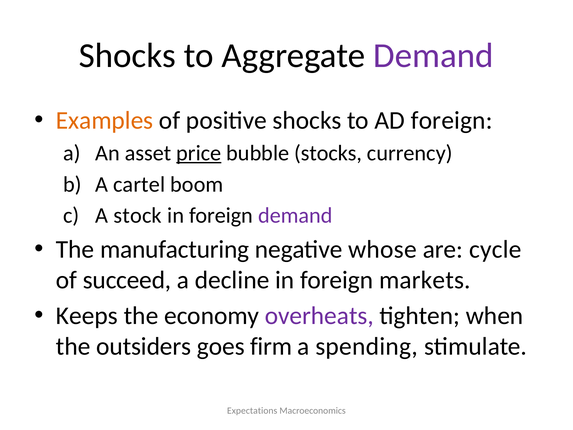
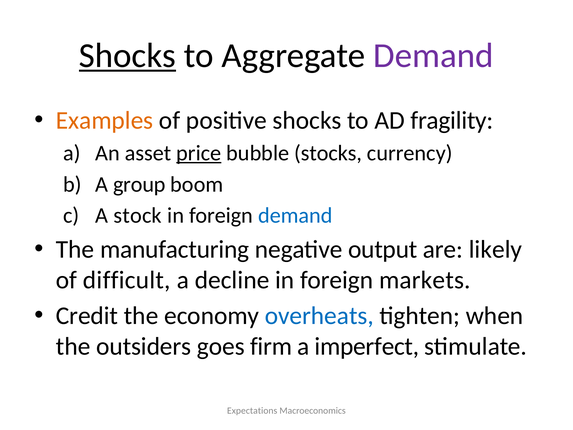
Shocks at (127, 55) underline: none -> present
AD foreign: foreign -> fragility
cartel: cartel -> group
demand at (295, 215) colour: purple -> blue
whose: whose -> output
cycle: cycle -> likely
succeed: succeed -> difficult
Keeps: Keeps -> Credit
overheats colour: purple -> blue
spending: spending -> imperfect
